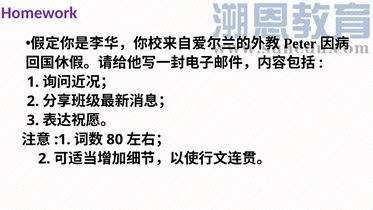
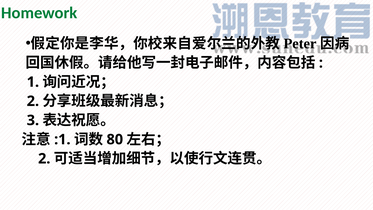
Homework colour: purple -> green
